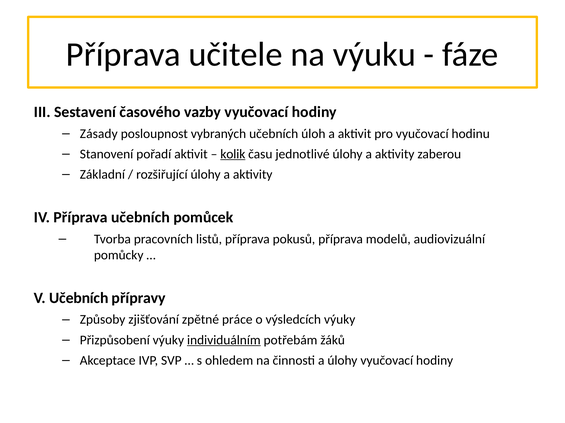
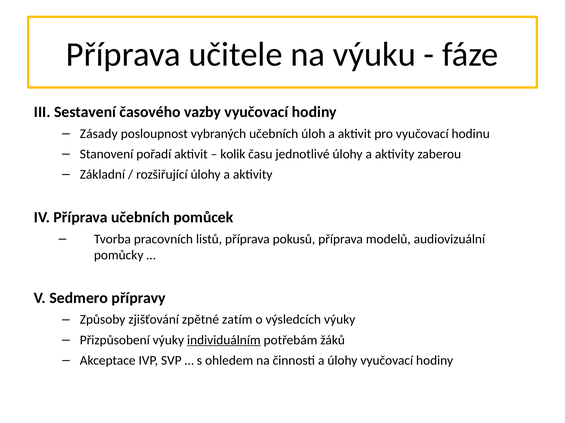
kolik underline: present -> none
V Učebních: Učebních -> Sedmero
práce: práce -> zatím
